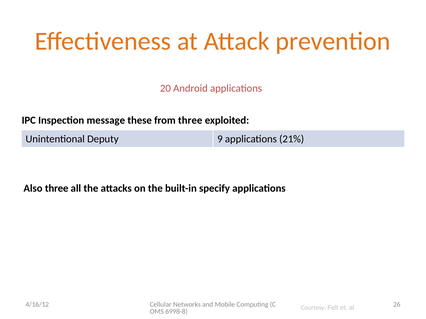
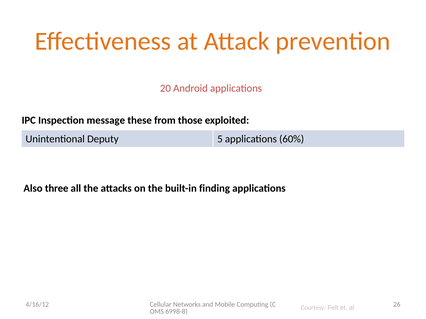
from three: three -> those
9: 9 -> 5
21%: 21% -> 60%
specify: specify -> finding
